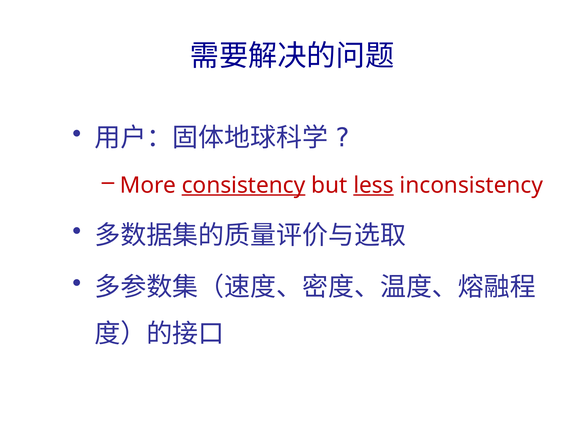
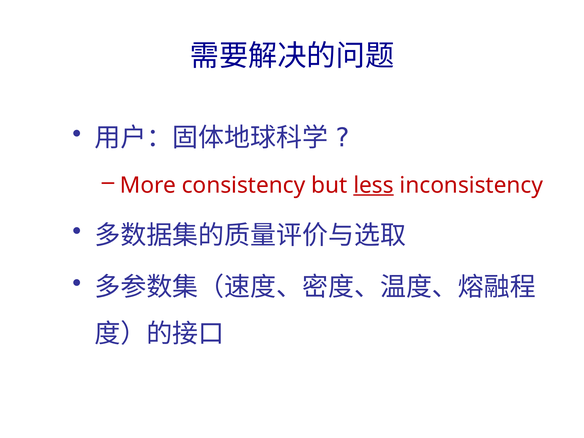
consistency underline: present -> none
